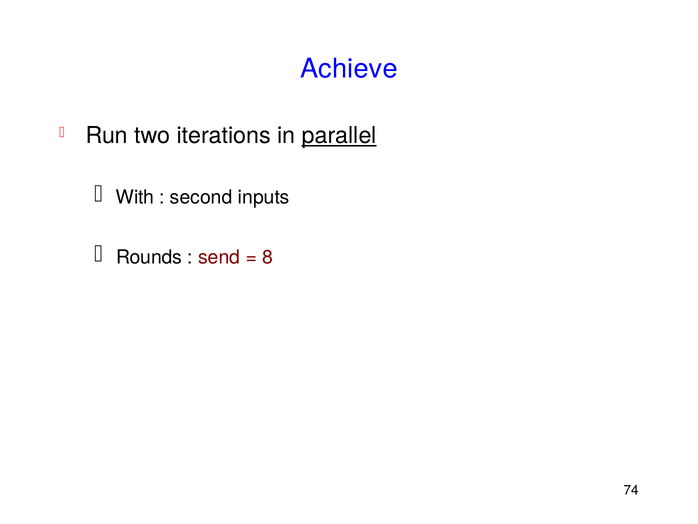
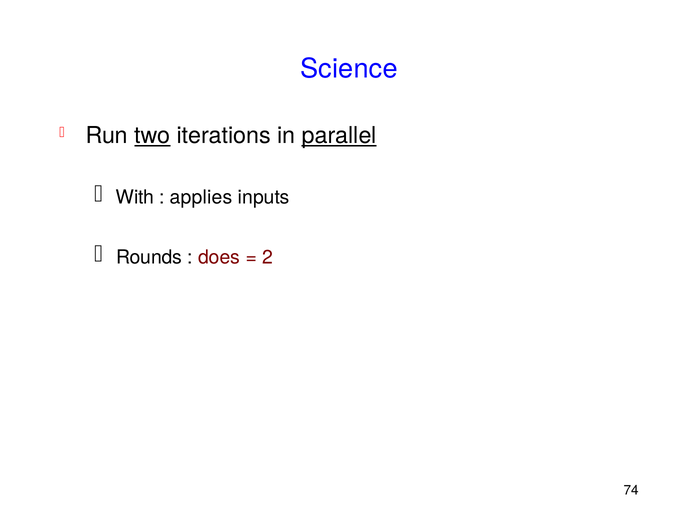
Achieve: Achieve -> Science
two underline: none -> present
second: second -> applies
send: send -> does
8: 8 -> 2
